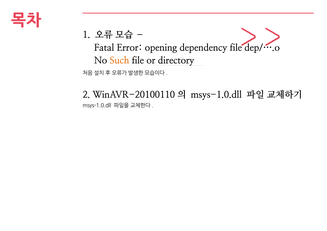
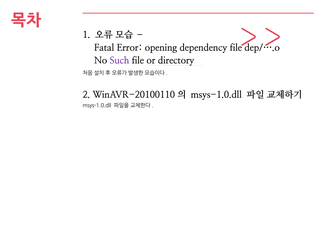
Such colour: orange -> purple
